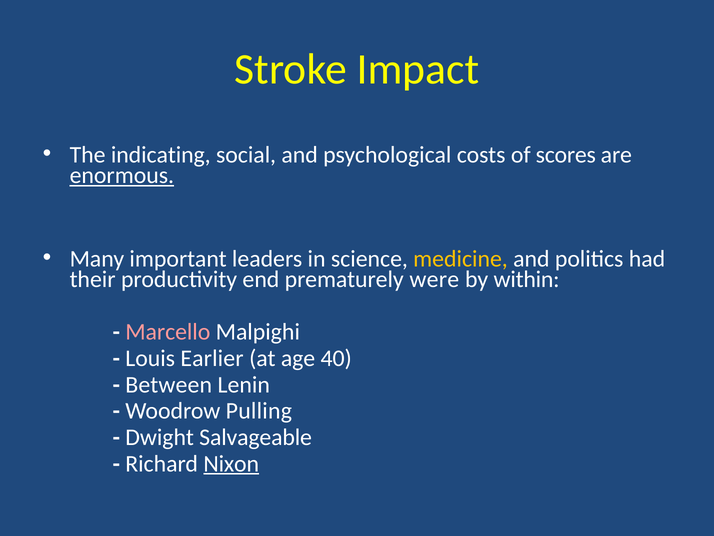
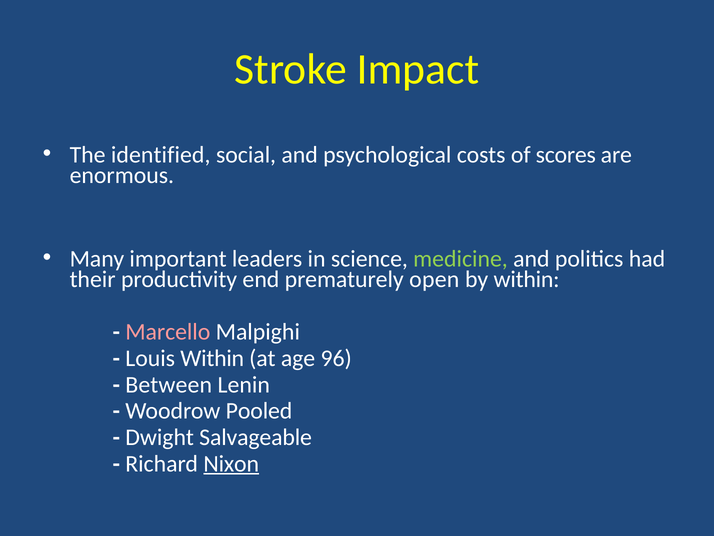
indicating: indicating -> identified
enormous underline: present -> none
medicine colour: yellow -> light green
were: were -> open
Louis Earlier: Earlier -> Within
40: 40 -> 96
Pulling: Pulling -> Pooled
